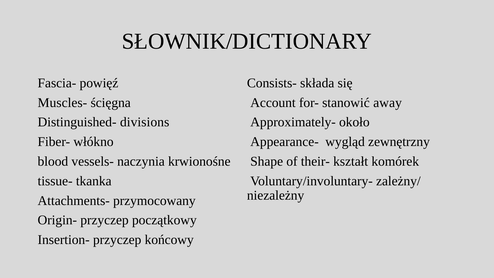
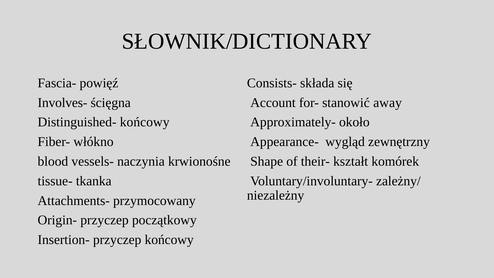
Muscles-: Muscles- -> Involves-
Distinguished- divisions: divisions -> końcowy
